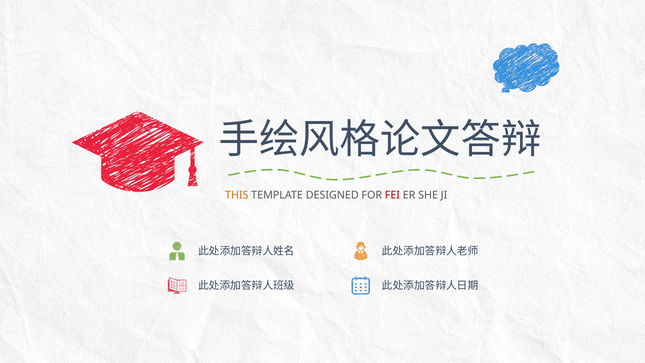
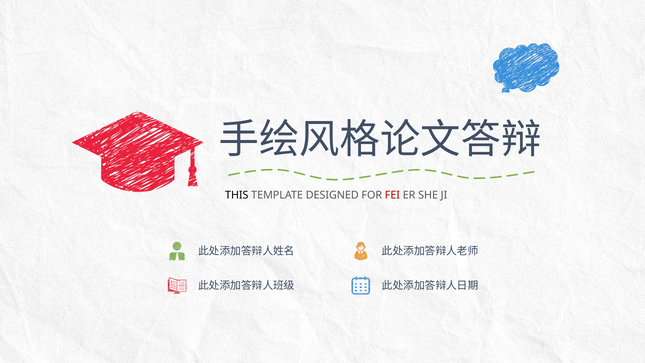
THIS colour: orange -> black
